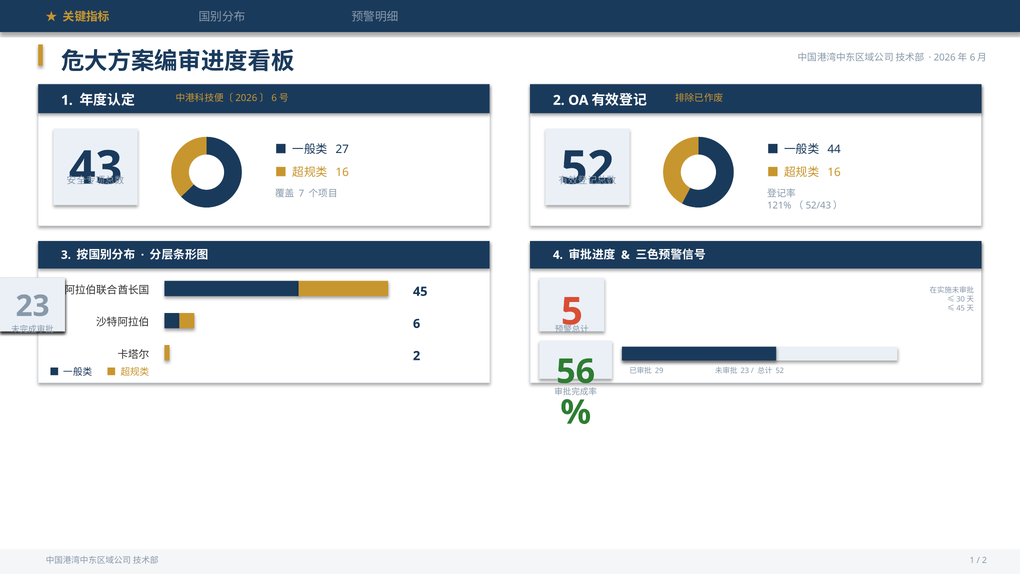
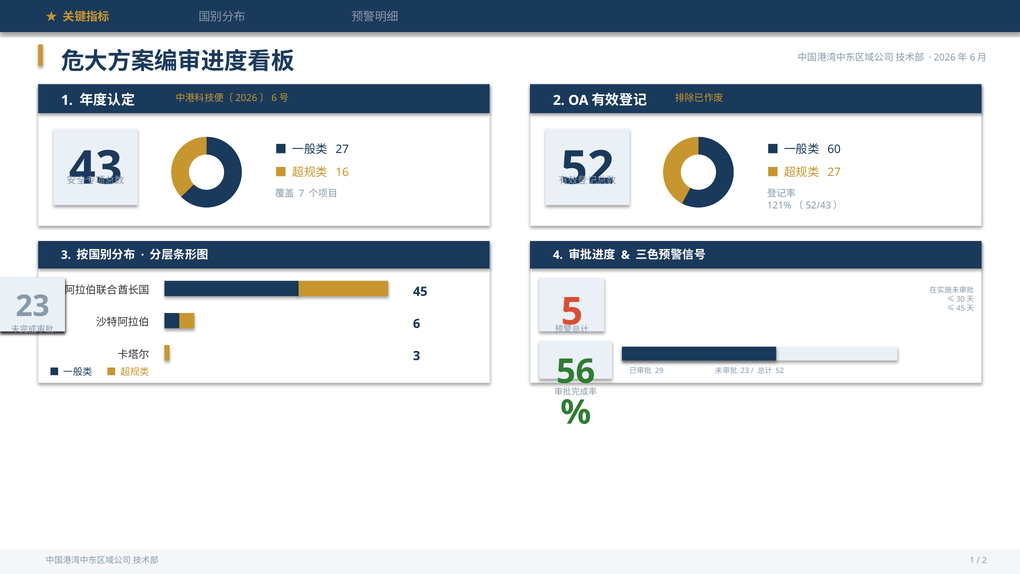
44: 44 -> 60
16 at (834, 172): 16 -> 27
2 at (417, 356): 2 -> 3
